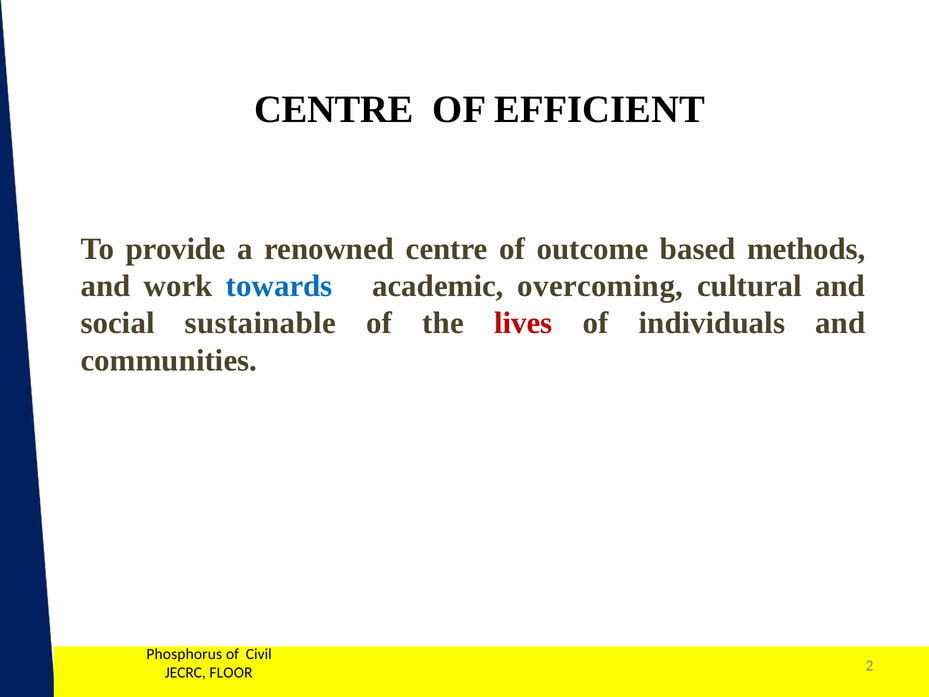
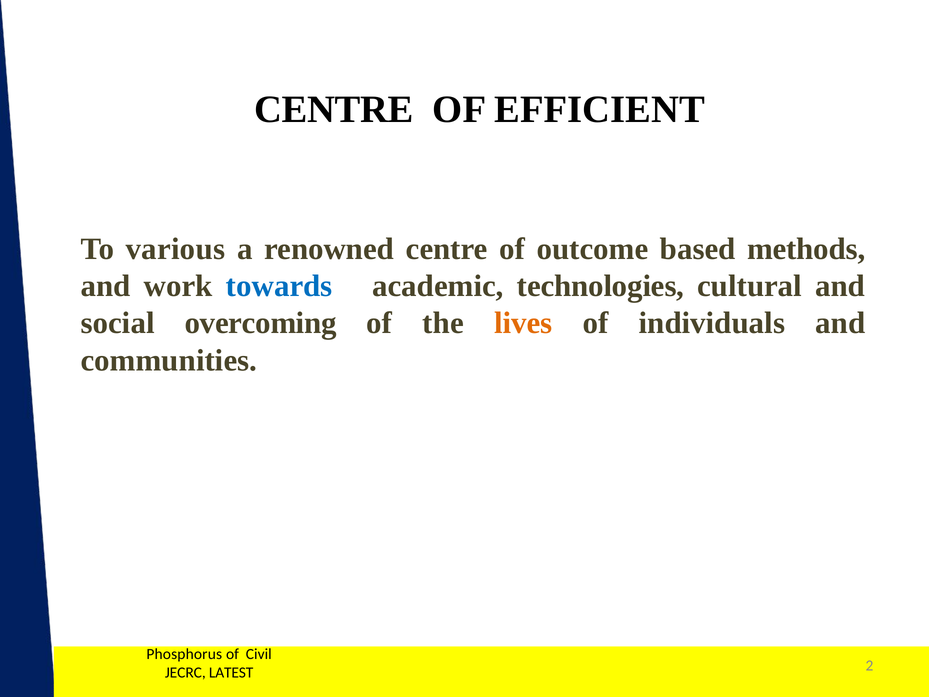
provide: provide -> various
overcoming: overcoming -> technologies
sustainable: sustainable -> overcoming
lives colour: red -> orange
FLOOR: FLOOR -> LATEST
